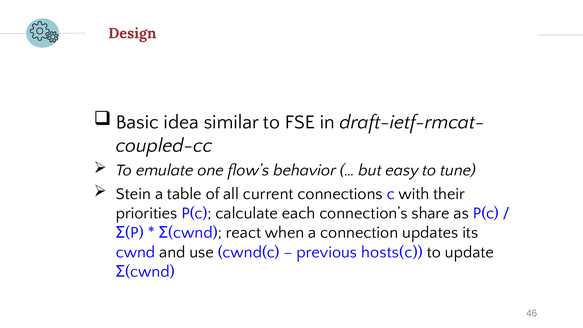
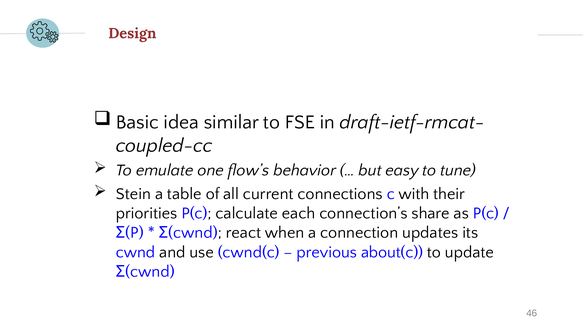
hosts(c: hosts(c -> about(c
